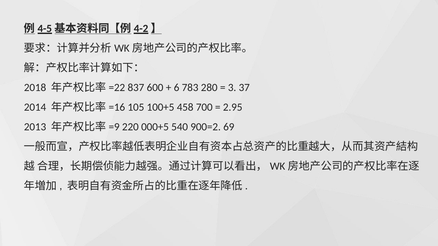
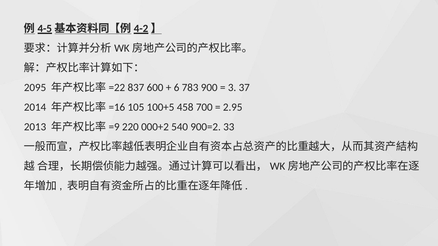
2018: 2018 -> 2095
280: 280 -> 900
000+5: 000+5 -> 000+2
69: 69 -> 33
